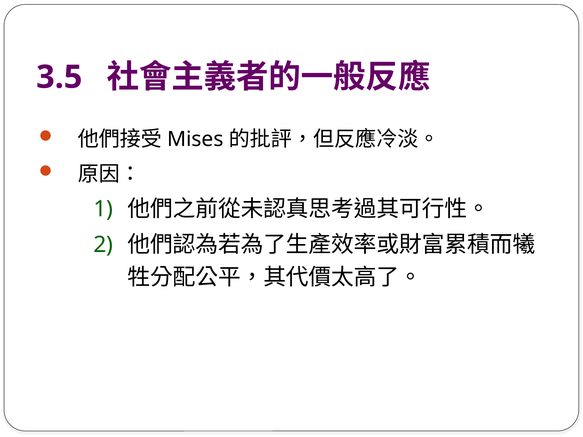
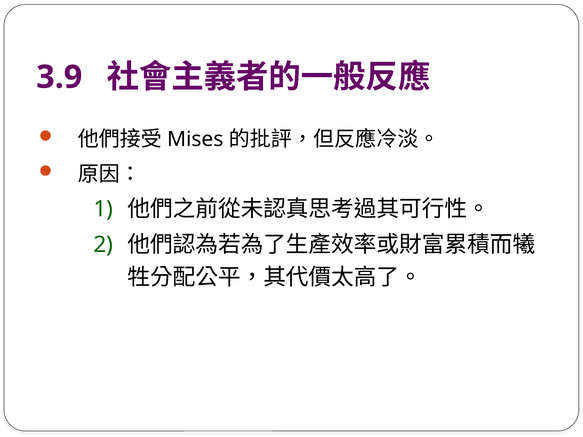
3.5: 3.5 -> 3.9
